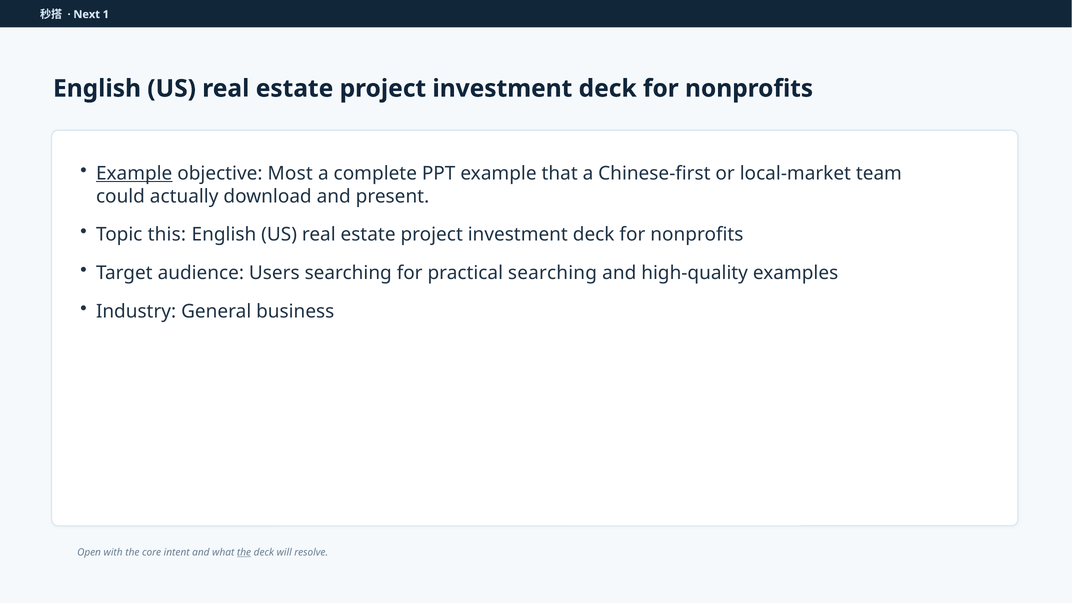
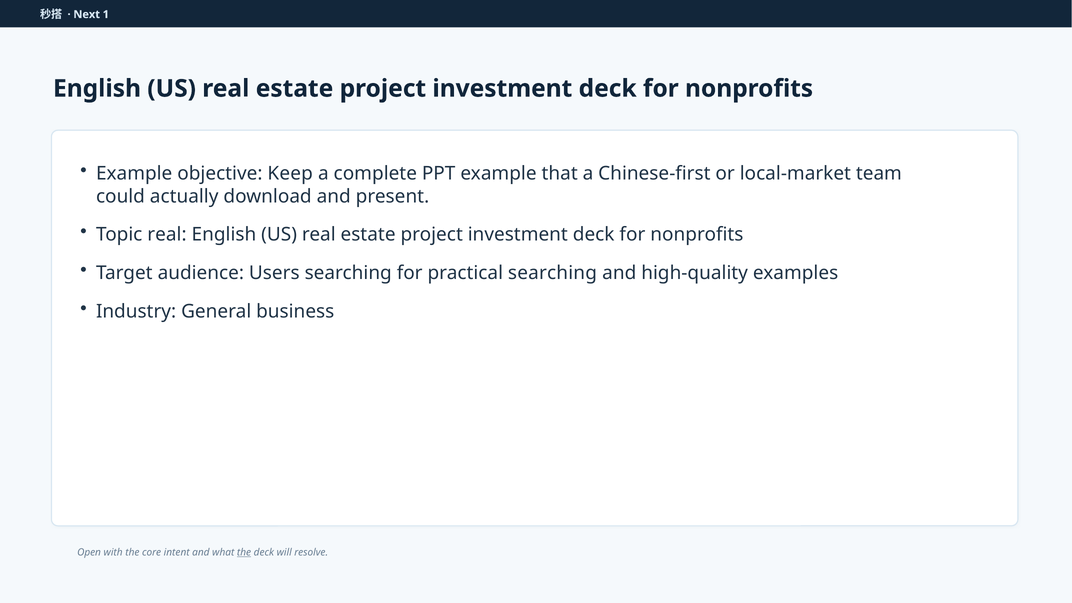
Example at (134, 173) underline: present -> none
Most: Most -> Keep
Topic this: this -> real
